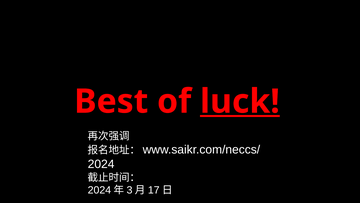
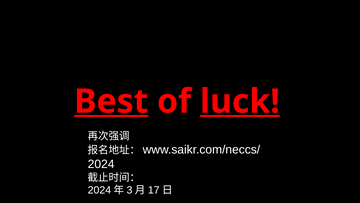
Best underline: none -> present
